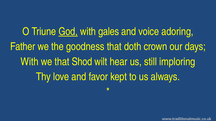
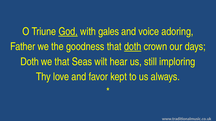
doth at (133, 47) underline: none -> present
With at (30, 62): With -> Doth
Shod: Shod -> Seas
